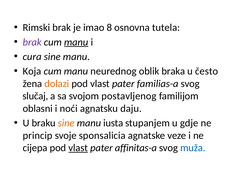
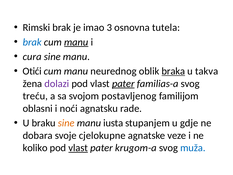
8: 8 -> 3
brak at (32, 42) colour: purple -> blue
Koja: Koja -> Otići
braka underline: none -> present
često: često -> takva
dolazi colour: orange -> purple
pater at (123, 83) underline: none -> present
slučaj: slučaj -> treću
daju: daju -> rade
princip: princip -> dobara
sponsalicia: sponsalicia -> cjelokupne
cijepa: cijepa -> koliko
affinitas-a: affinitas-a -> krugom-a
